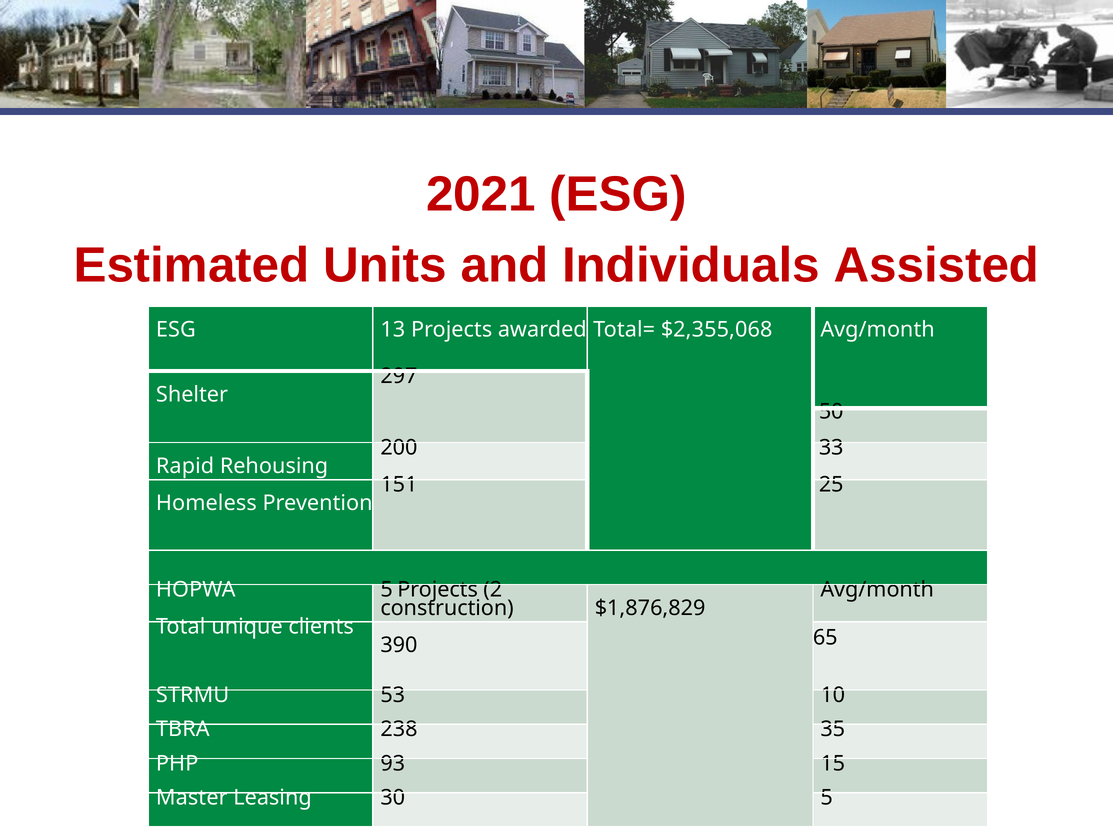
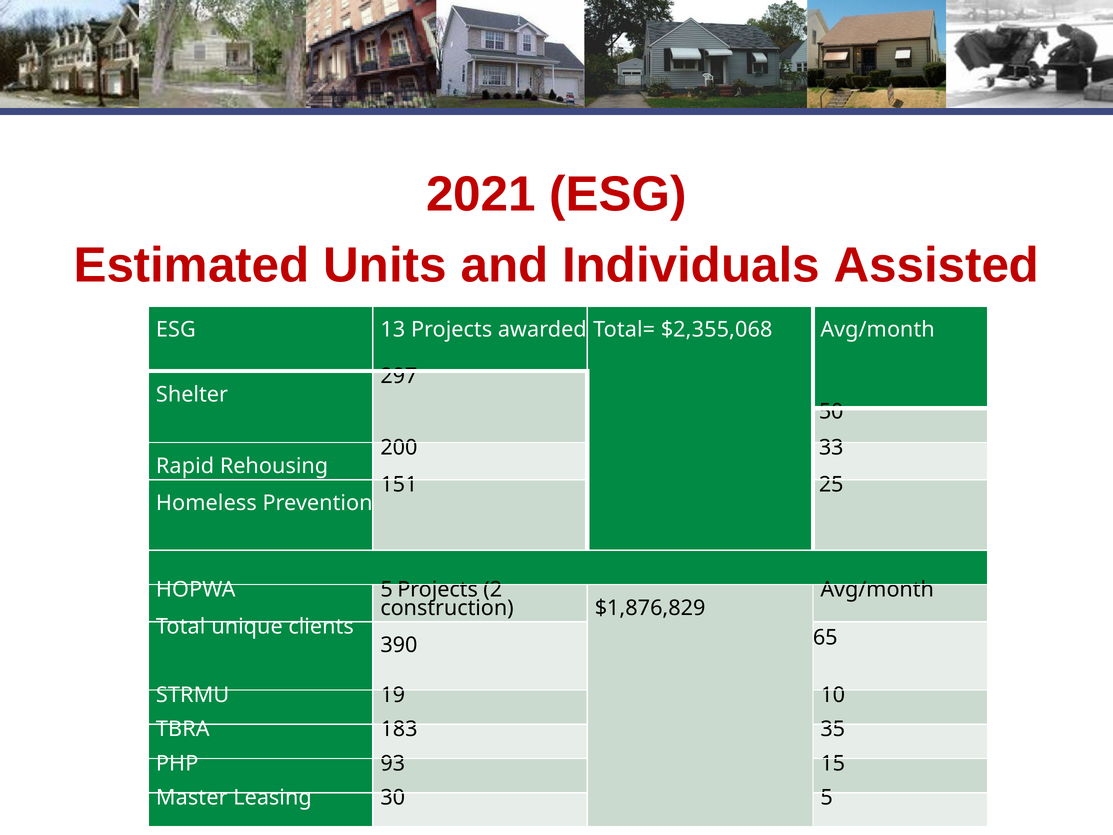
53: 53 -> 19
238: 238 -> 183
